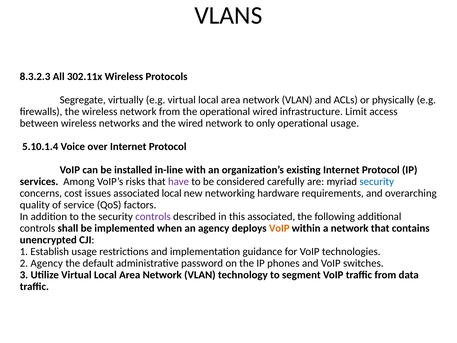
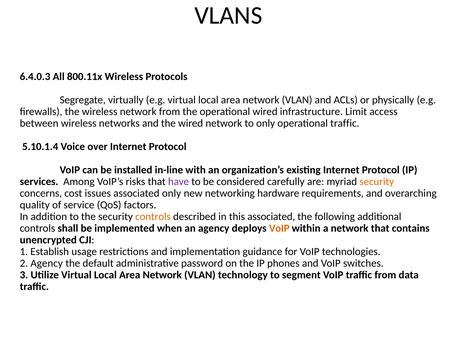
8.3.2.3: 8.3.2.3 -> 6.4.0.3
302.11x: 302.11x -> 800.11x
operational usage: usage -> traffic
security at (377, 182) colour: blue -> orange
associated local: local -> only
controls at (153, 216) colour: purple -> orange
